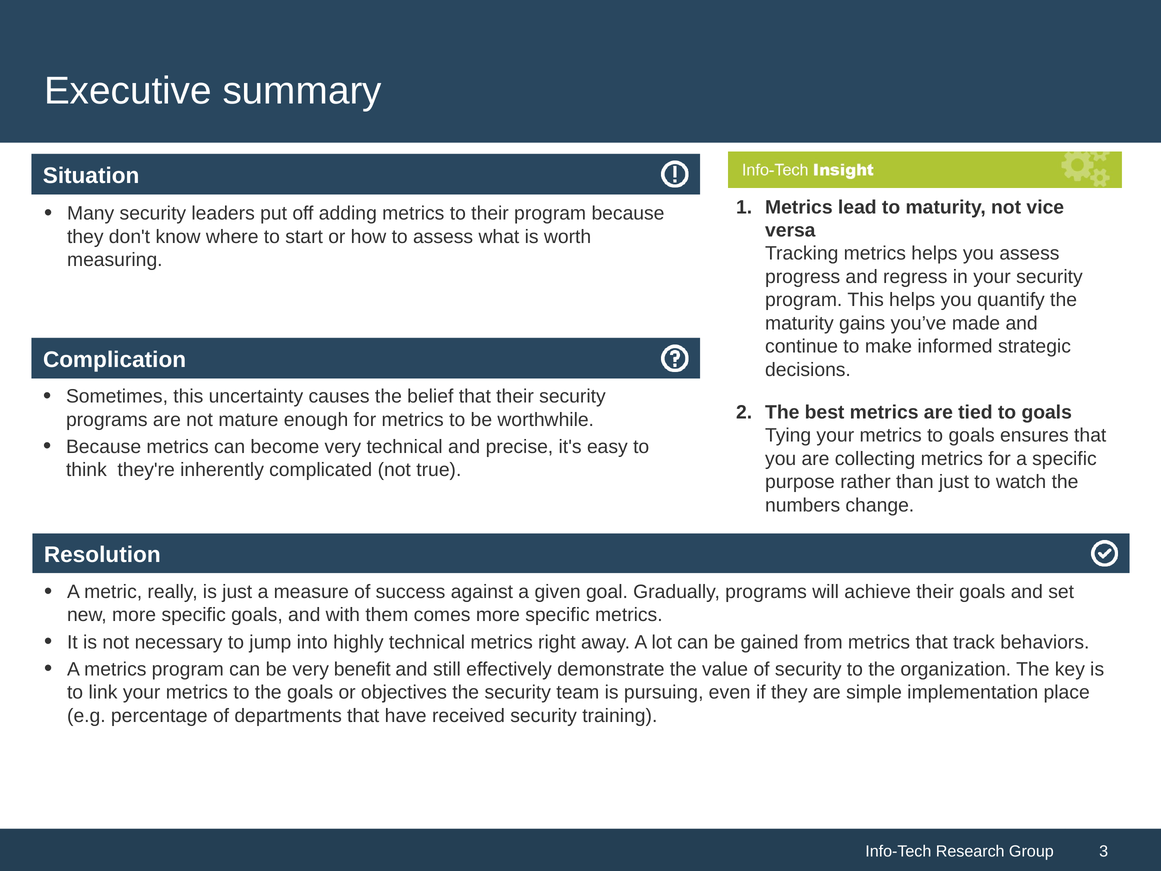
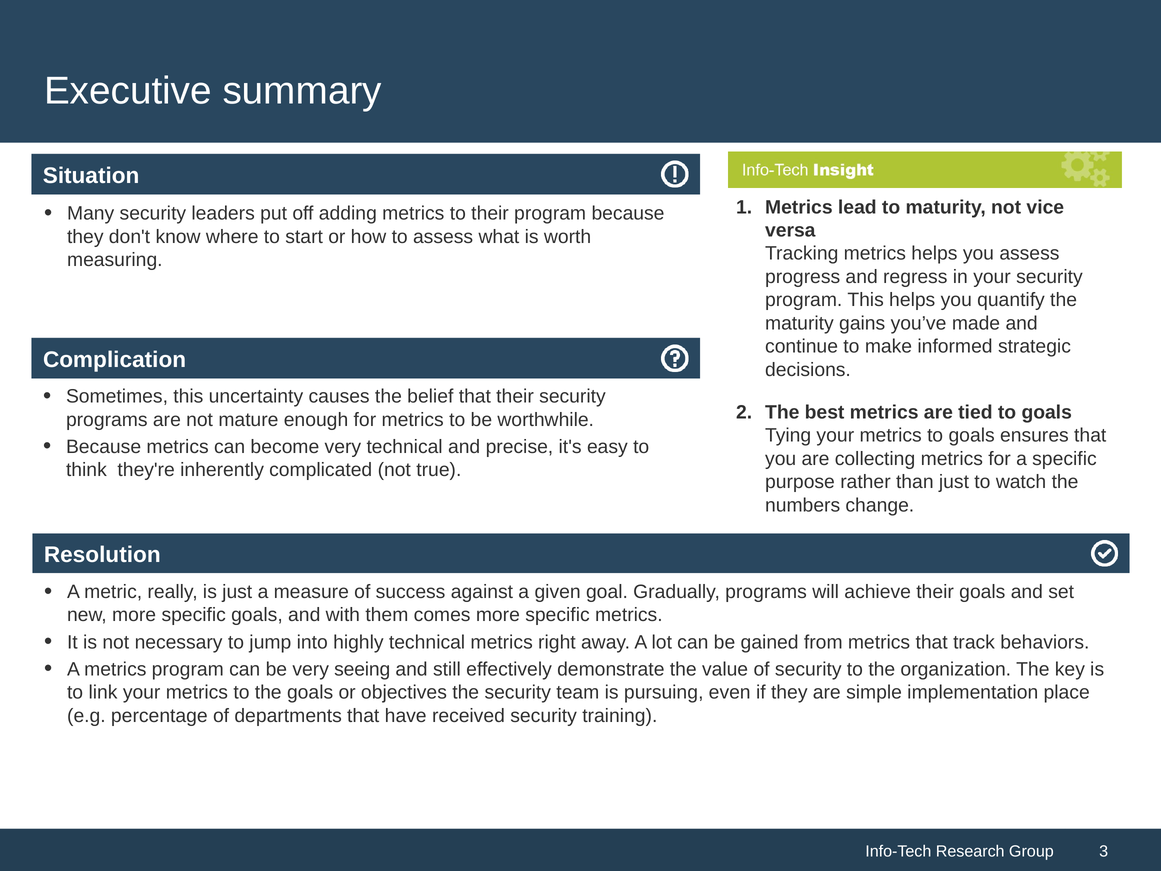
benefit: benefit -> seeing
